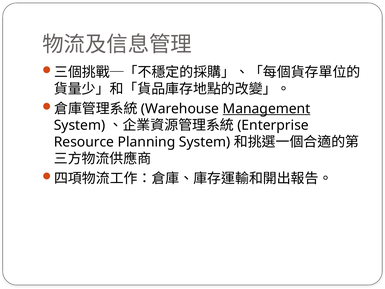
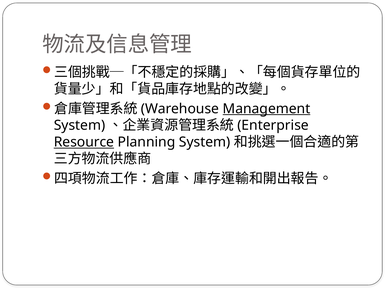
Resource underline: none -> present
